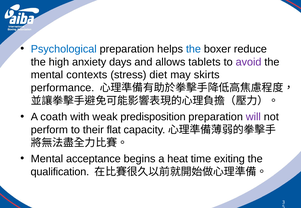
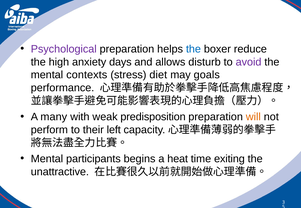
Psychological colour: blue -> purple
tablets: tablets -> disturb
skirts: skirts -> goals
coath: coath -> many
will colour: purple -> orange
flat: flat -> left
acceptance: acceptance -> participants
qualification: qualification -> unattractive
